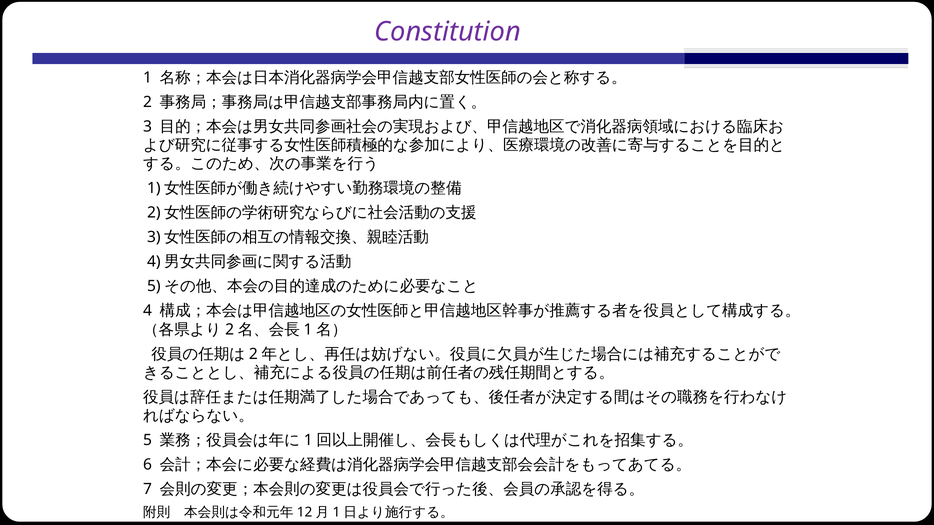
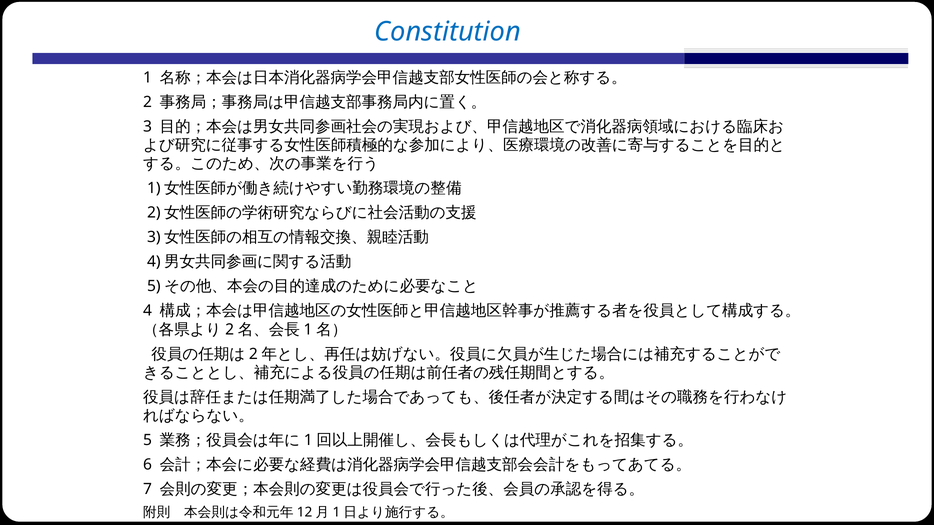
Constitution colour: purple -> blue
